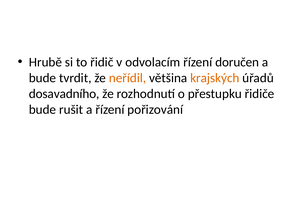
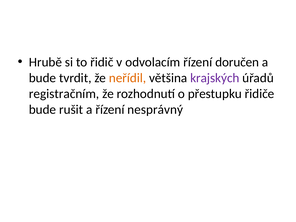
krajských colour: orange -> purple
dosavadního: dosavadního -> registračním
pořizování: pořizování -> nesprávný
